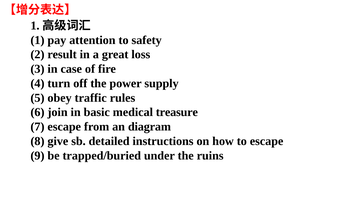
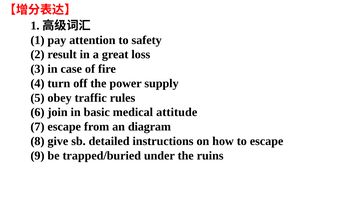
treasure: treasure -> attitude
